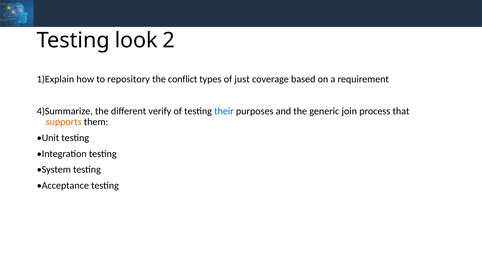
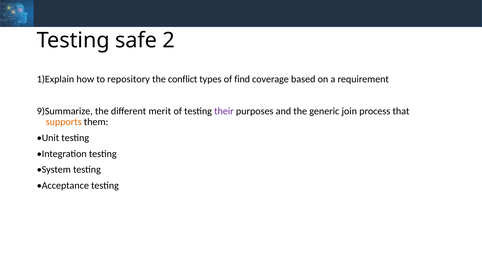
look: look -> safe
just: just -> find
4)Summarize: 4)Summarize -> 9)Summarize
verify: verify -> merit
their colour: blue -> purple
